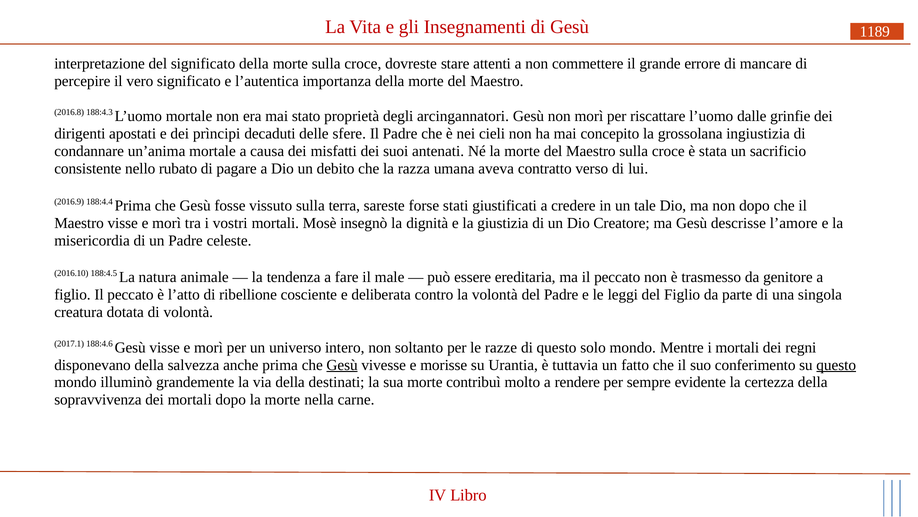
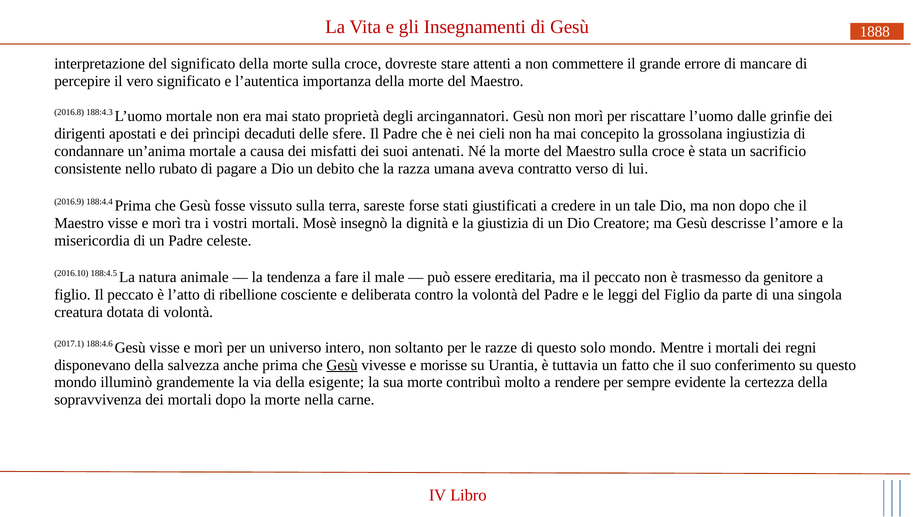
1189: 1189 -> 1888
questo at (836, 365) underline: present -> none
destinati: destinati -> esigente
